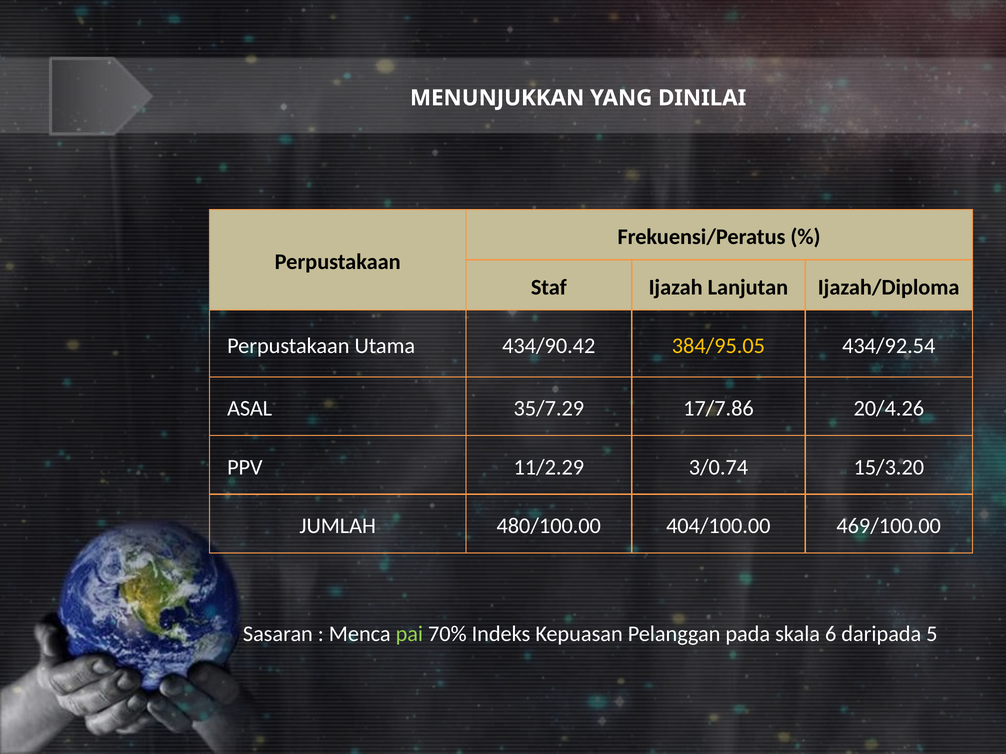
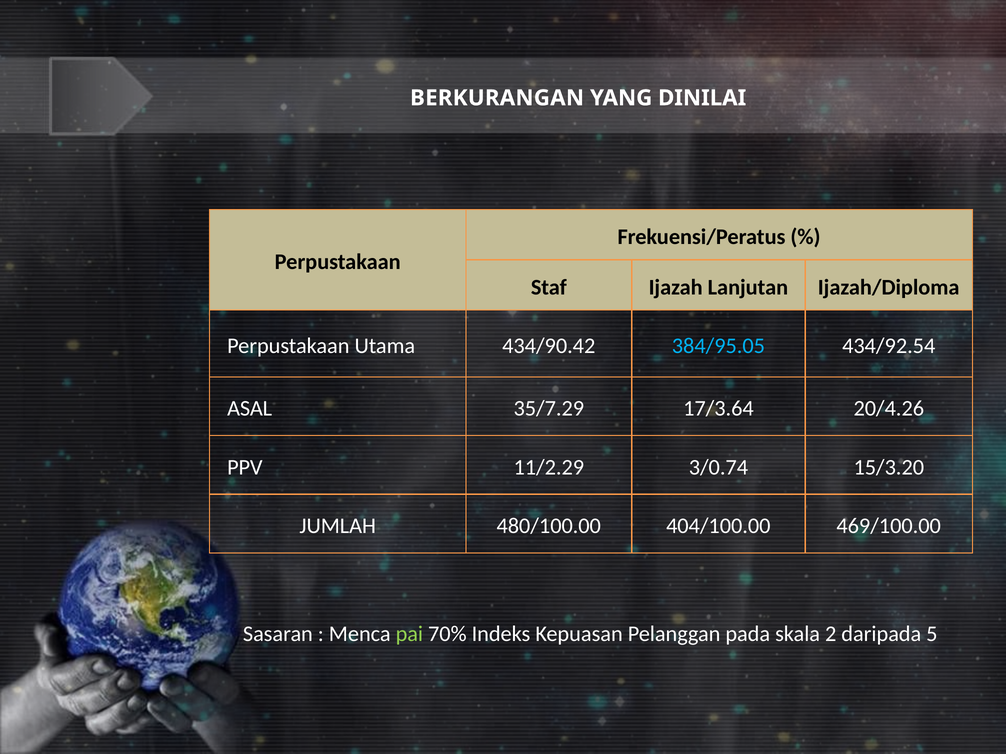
MENUNJUKKAN: MENUNJUKKAN -> BERKURANGAN
384/95.05 colour: yellow -> light blue
17/7.86: 17/7.86 -> 17/3.64
6: 6 -> 2
